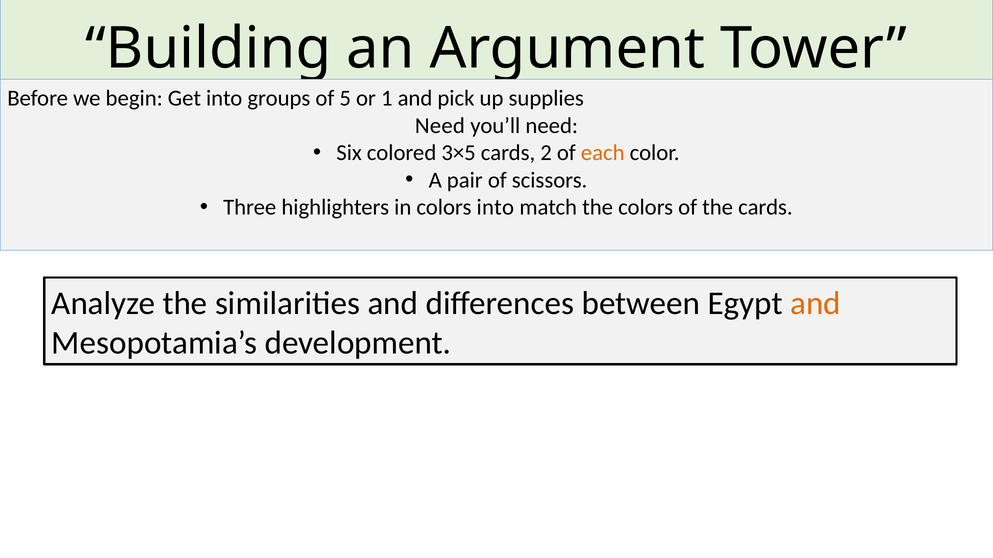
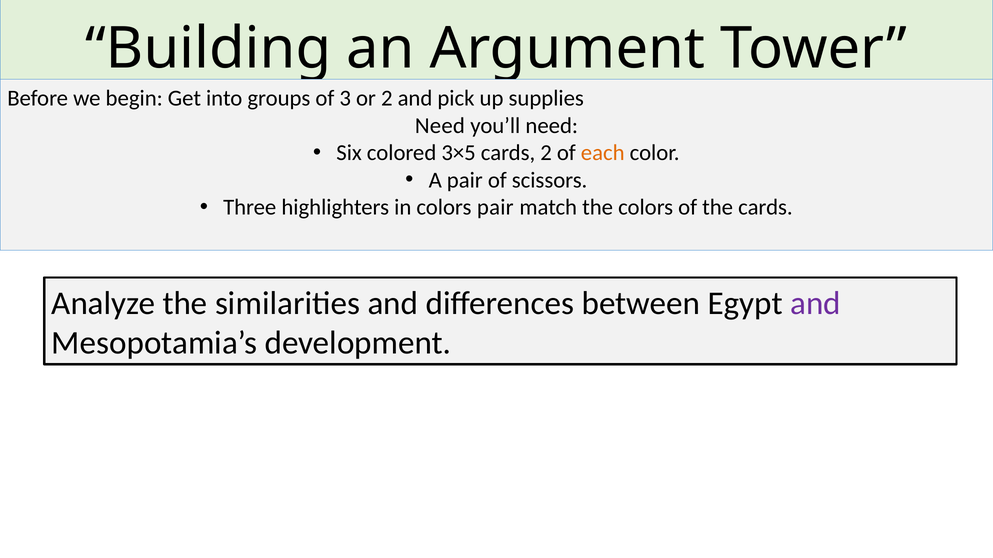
5: 5 -> 3
or 1: 1 -> 2
colors into: into -> pair
and at (816, 304) colour: orange -> purple
